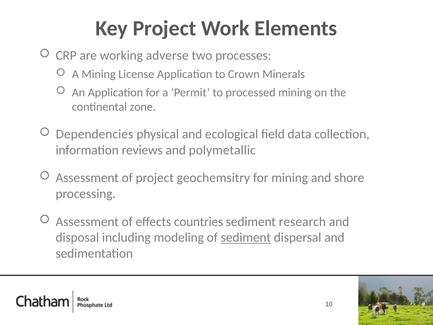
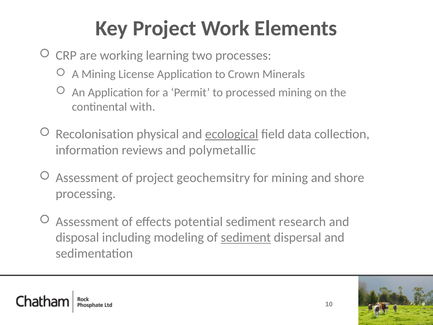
adverse: adverse -> learning
zone: zone -> with
Dependencies: Dependencies -> Recolonisation
ecological underline: none -> present
countries: countries -> potential
